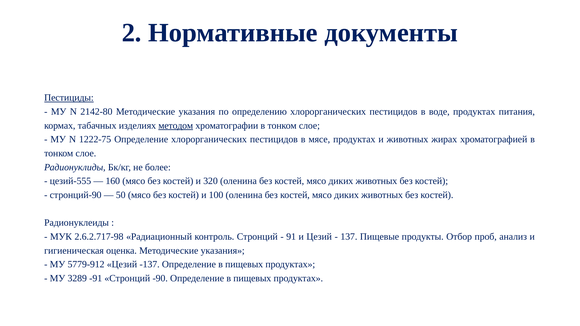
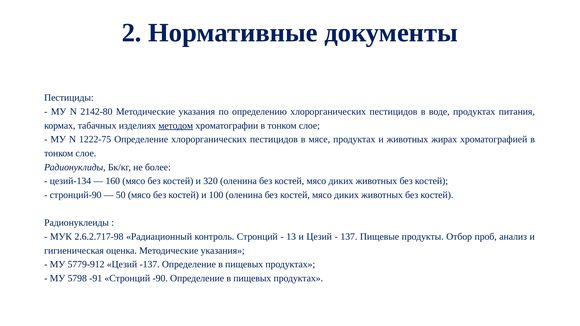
Пестициды underline: present -> none
цезий-555: цезий-555 -> цезий-134
91: 91 -> 13
3289: 3289 -> 5798
